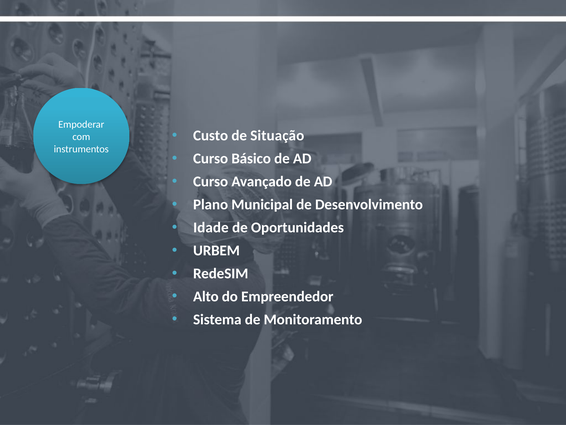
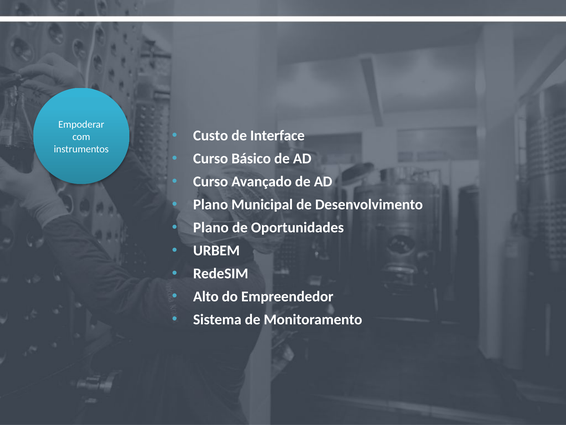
Situação: Situação -> Interface
Idade at (211, 227): Idade -> Plano
